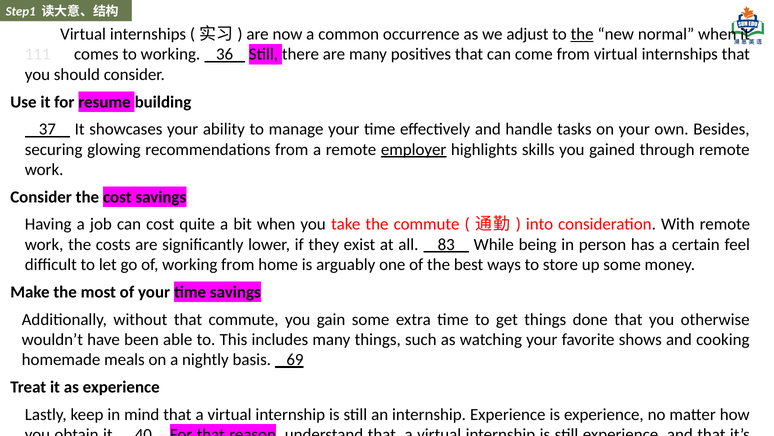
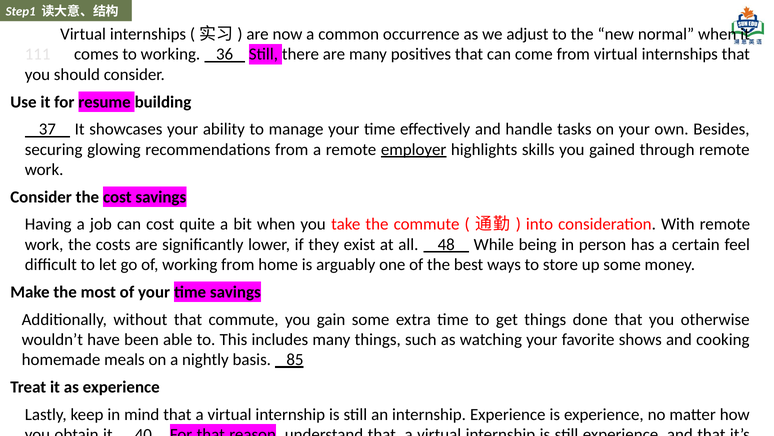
the at (582, 34) underline: present -> none
83: 83 -> 48
69: 69 -> 85
